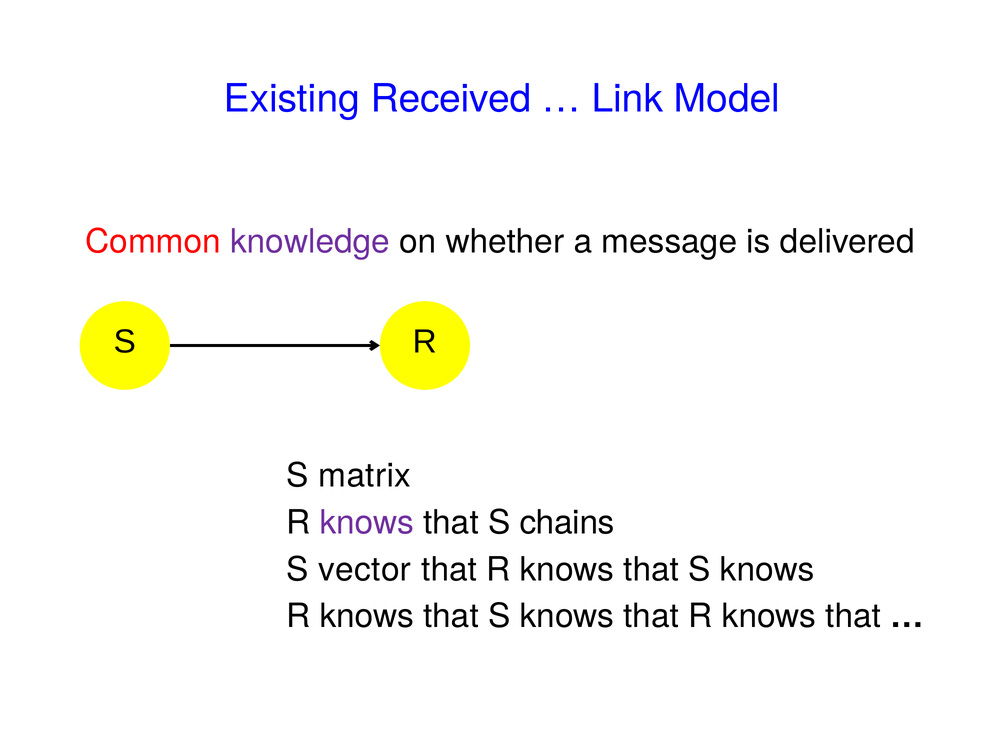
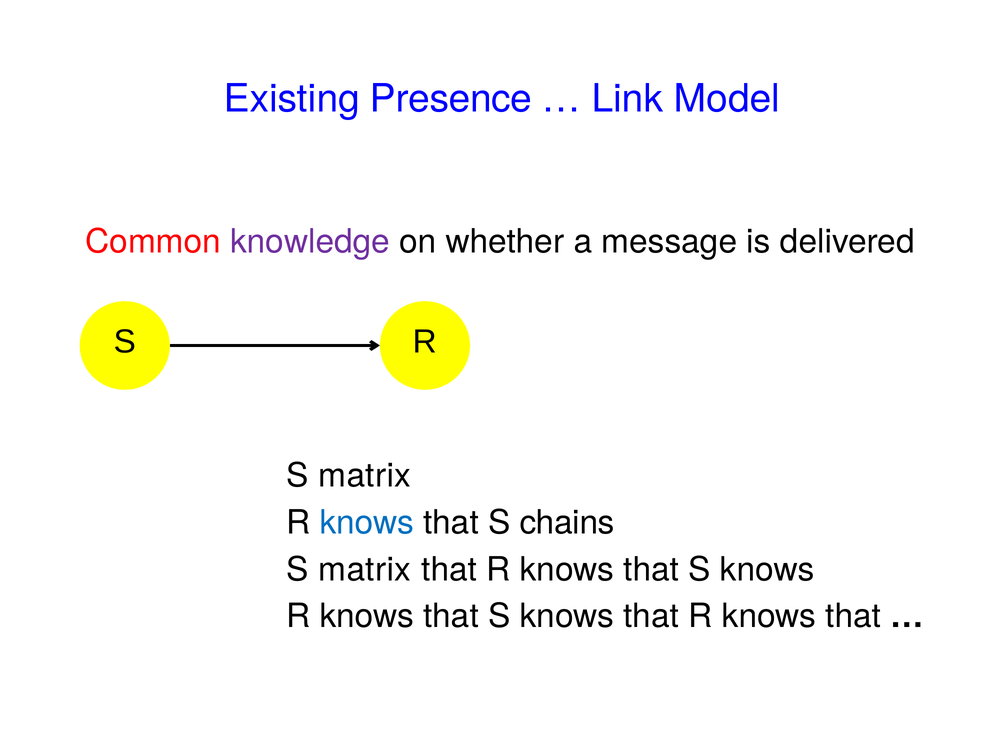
Received: Received -> Presence
knows at (367, 523) colour: purple -> blue
vector at (365, 569): vector -> matrix
